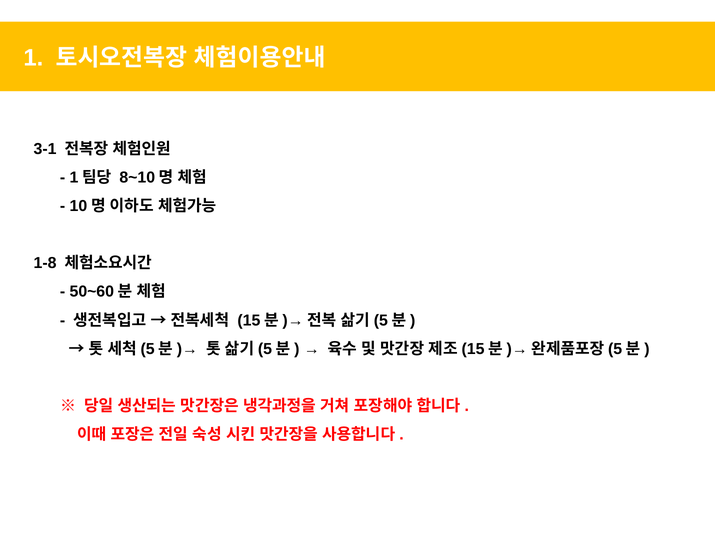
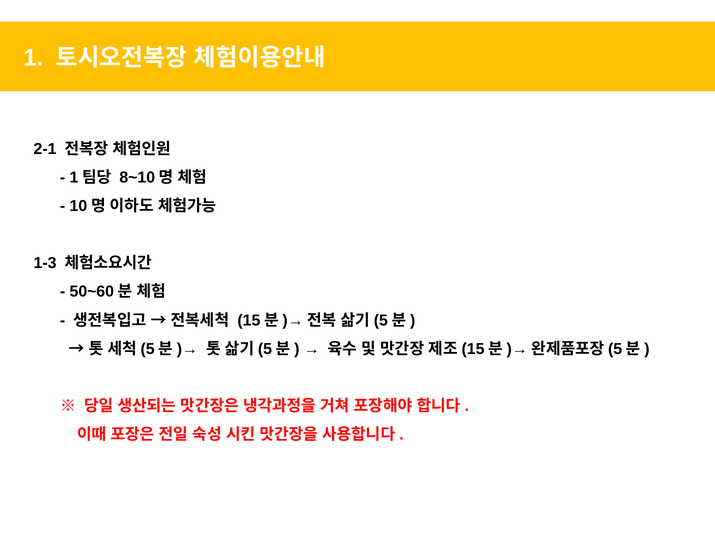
3-1: 3-1 -> 2-1
1-8: 1-8 -> 1-3
